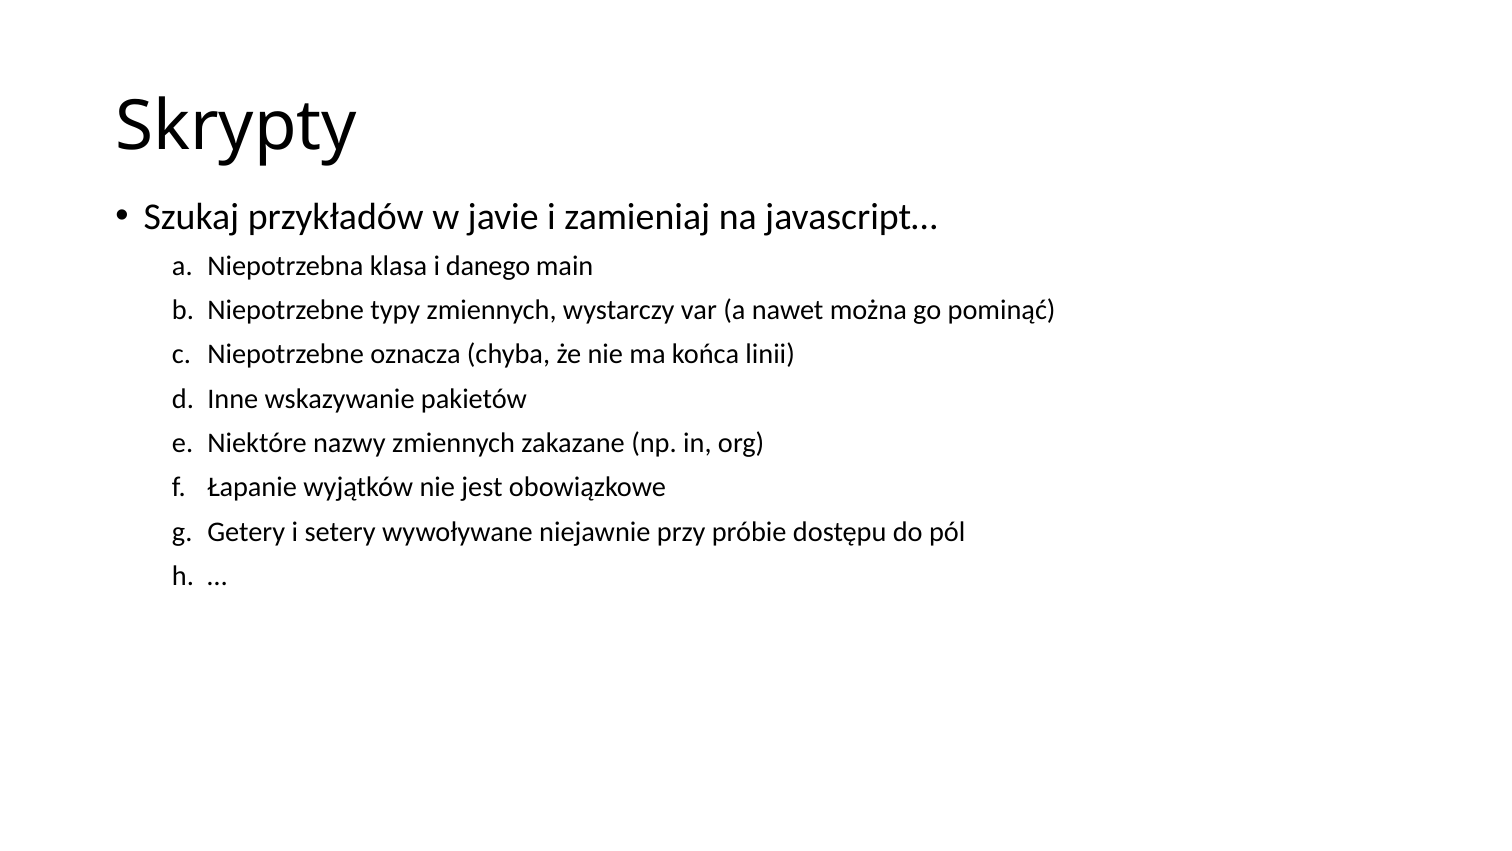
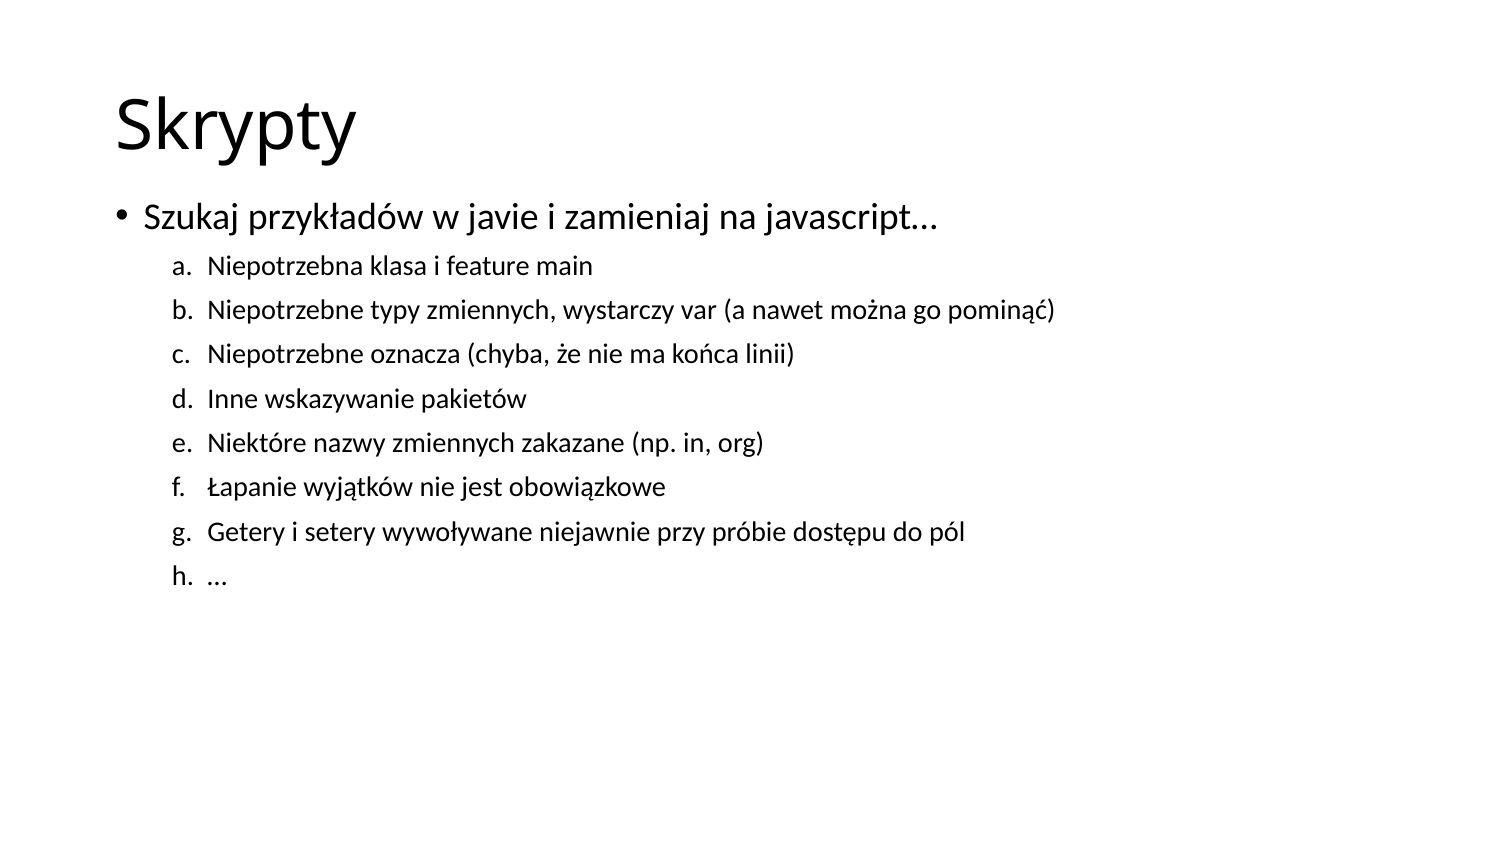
danego: danego -> feature
